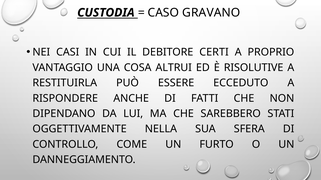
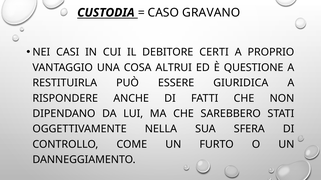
RISOLUTIVE: RISOLUTIVE -> QUESTIONE
ECCEDUTO: ECCEDUTO -> GIURIDICA
